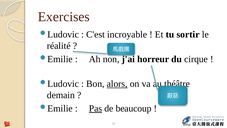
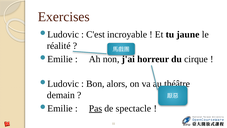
sortir: sortir -> jaune
alors underline: present -> none
beaucoup: beaucoup -> spectacle
